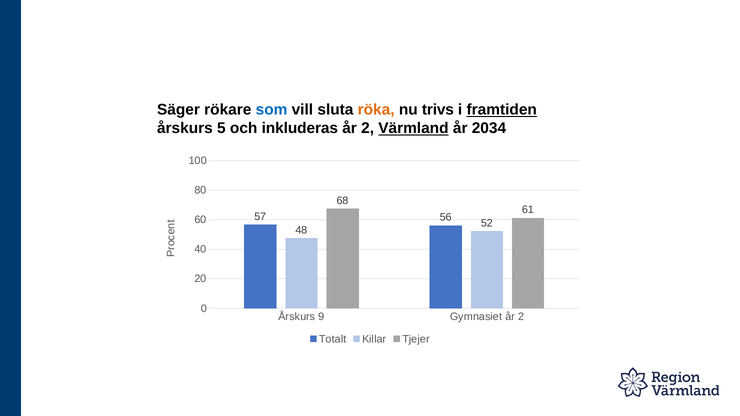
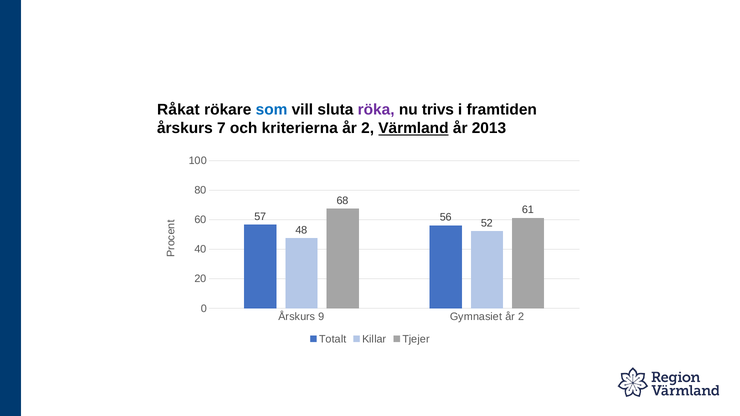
Säger: Säger -> Råkat
röka colour: orange -> purple
framtiden underline: present -> none
5: 5 -> 7
inkluderas: inkluderas -> kriterierna
2034: 2034 -> 2013
